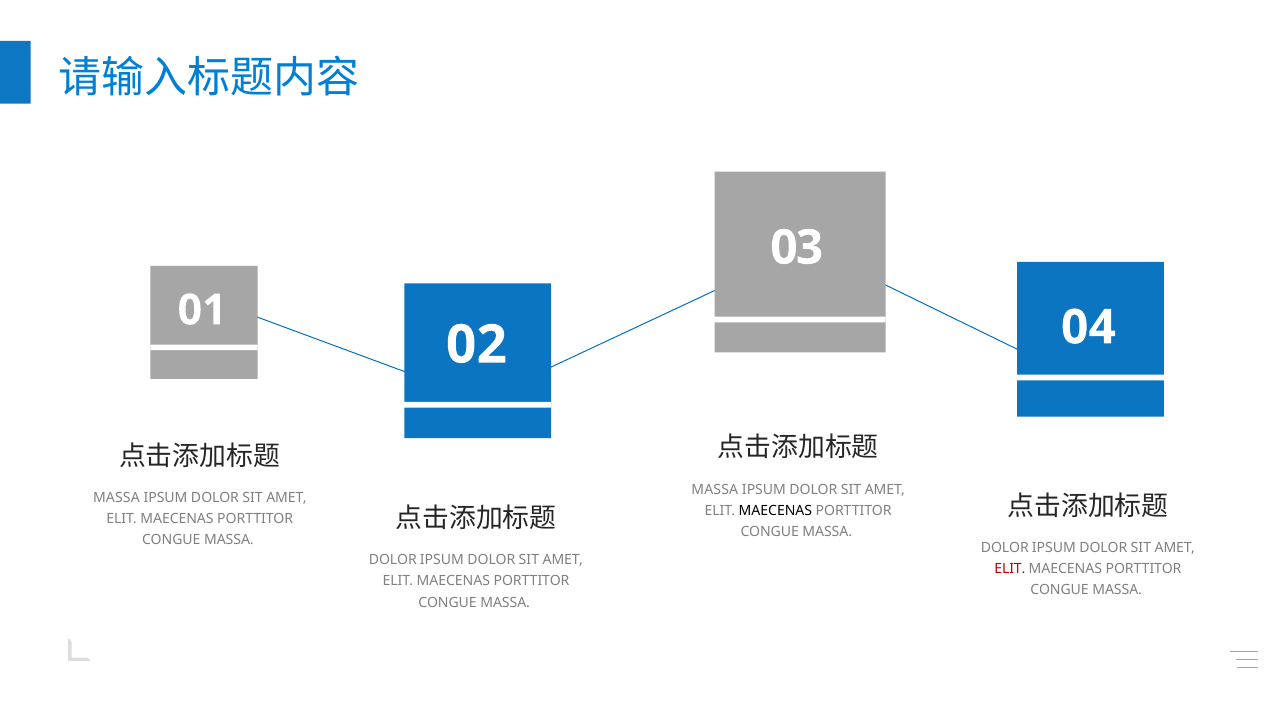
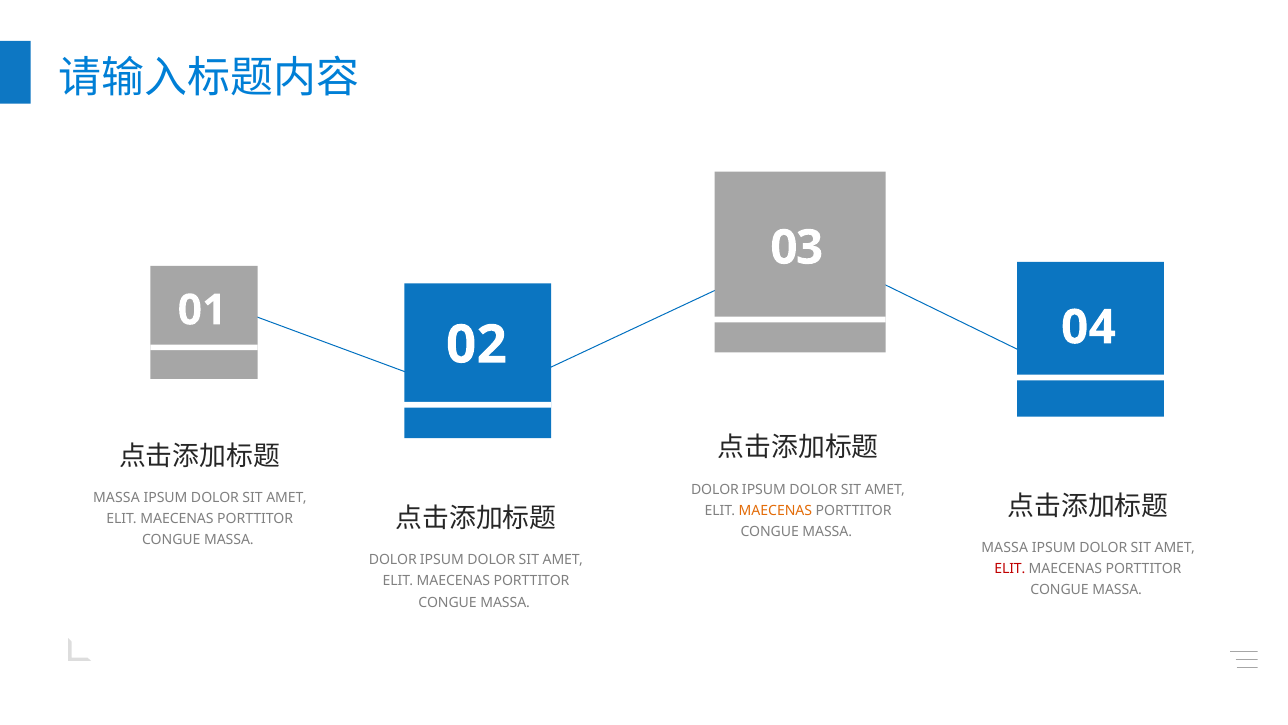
MASSA at (715, 489): MASSA -> DOLOR
MAECENAS at (775, 510) colour: black -> orange
DOLOR at (1005, 548): DOLOR -> MASSA
